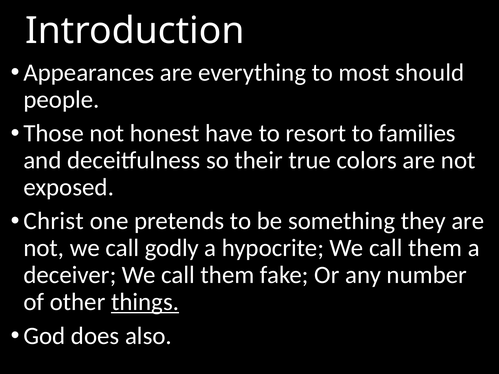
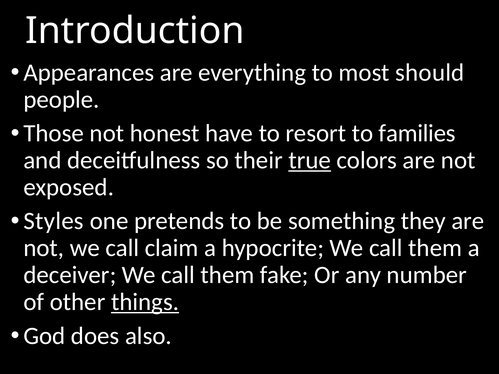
true underline: none -> present
Christ: Christ -> Styles
godly: godly -> claim
